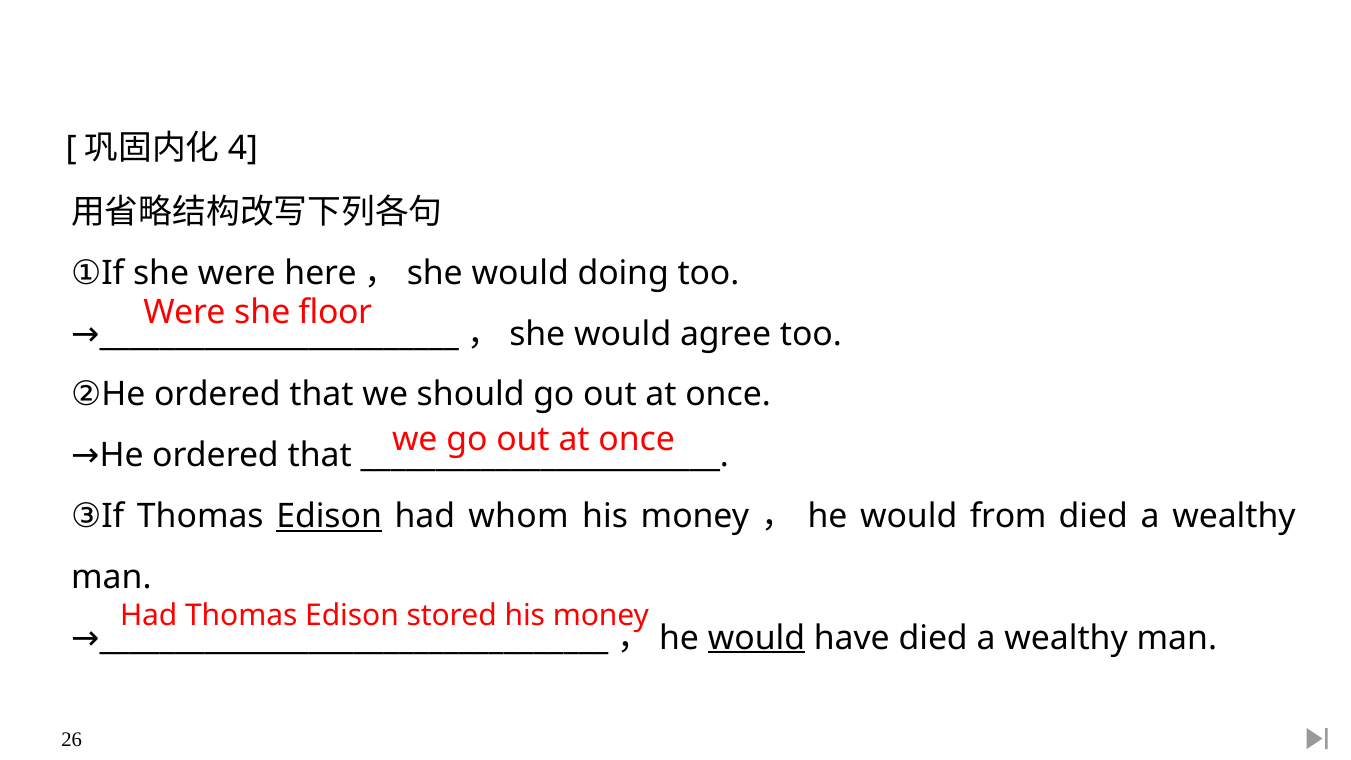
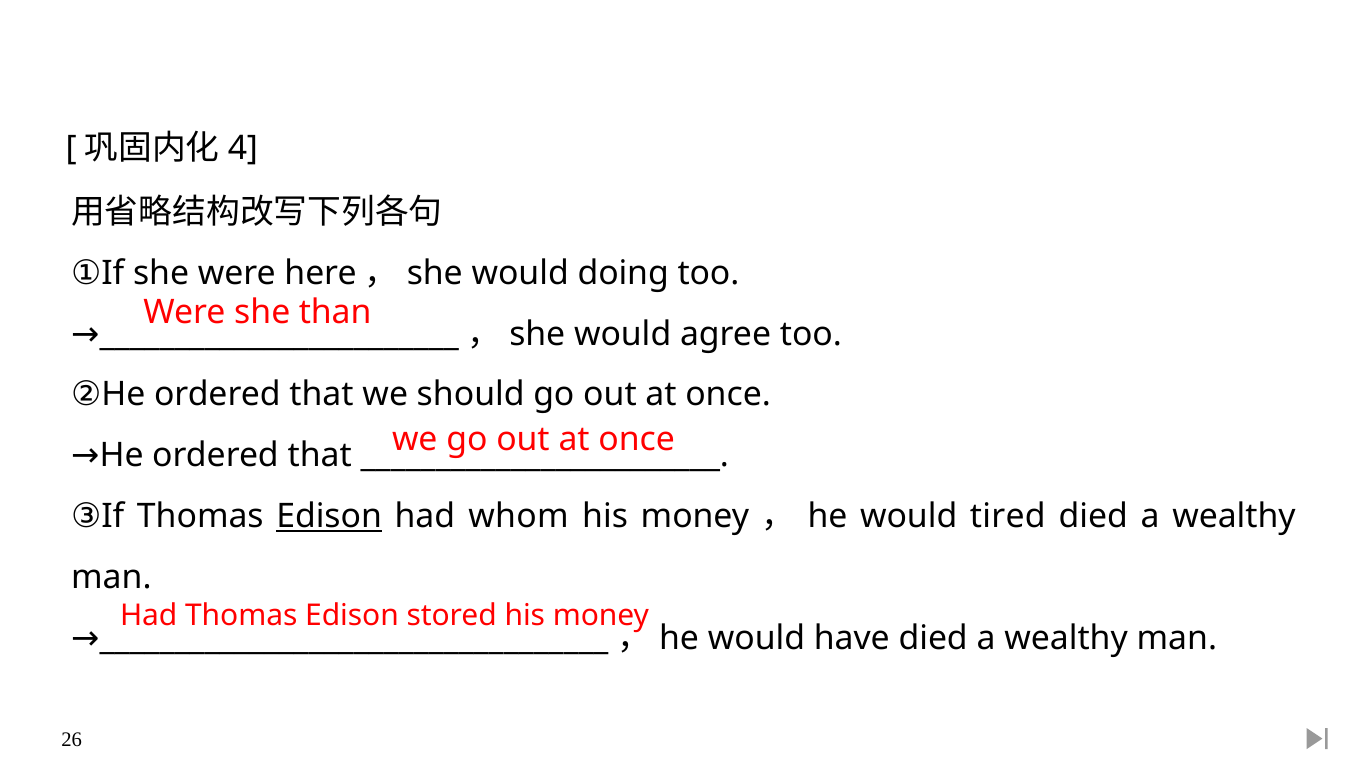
floor: floor -> than
from: from -> tired
would at (756, 638) underline: present -> none
